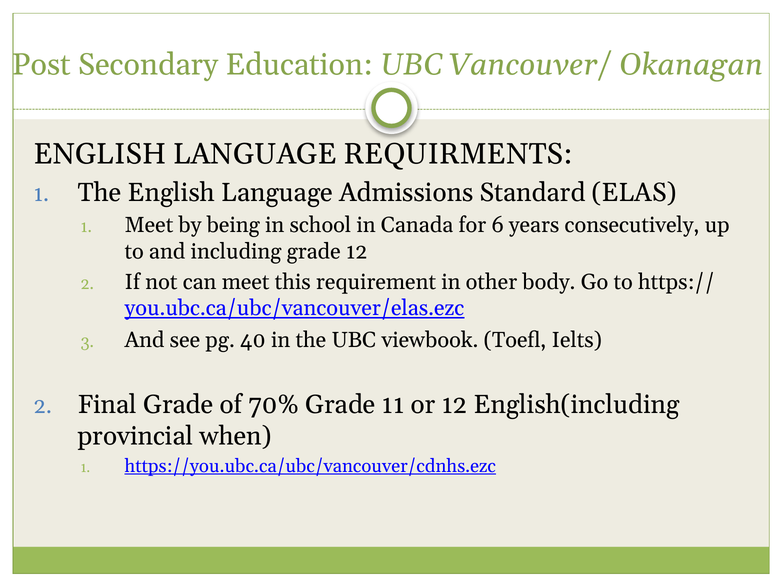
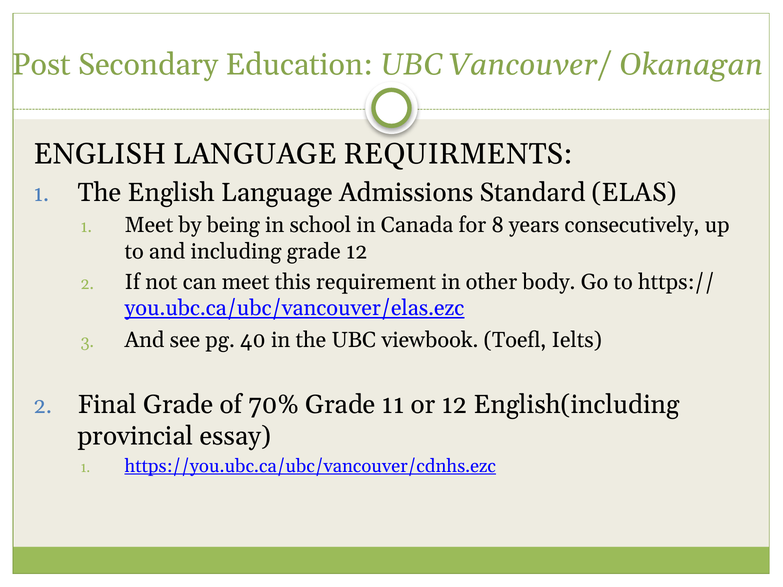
6: 6 -> 8
when: when -> essay
